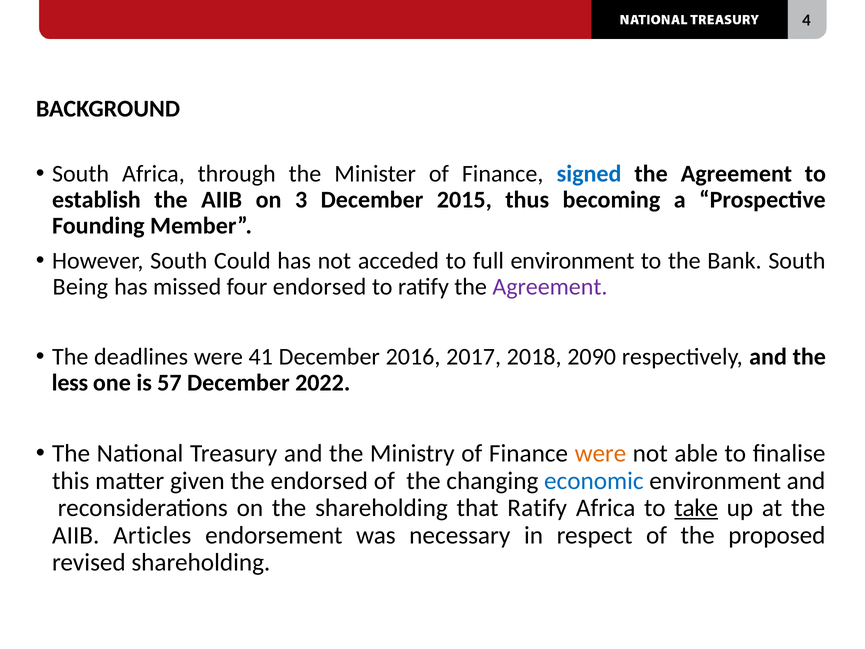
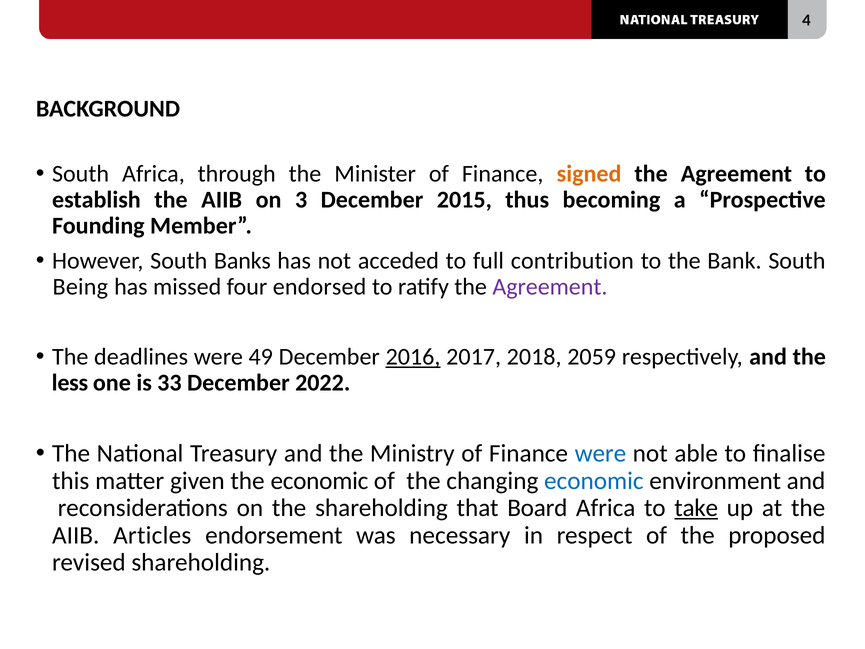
signed colour: blue -> orange
Could: Could -> Banks
full environment: environment -> contribution
41: 41 -> 49
2016 underline: none -> present
2090: 2090 -> 2059
57: 57 -> 33
were at (600, 453) colour: orange -> blue
the endorsed: endorsed -> economic
that Ratify: Ratify -> Board
